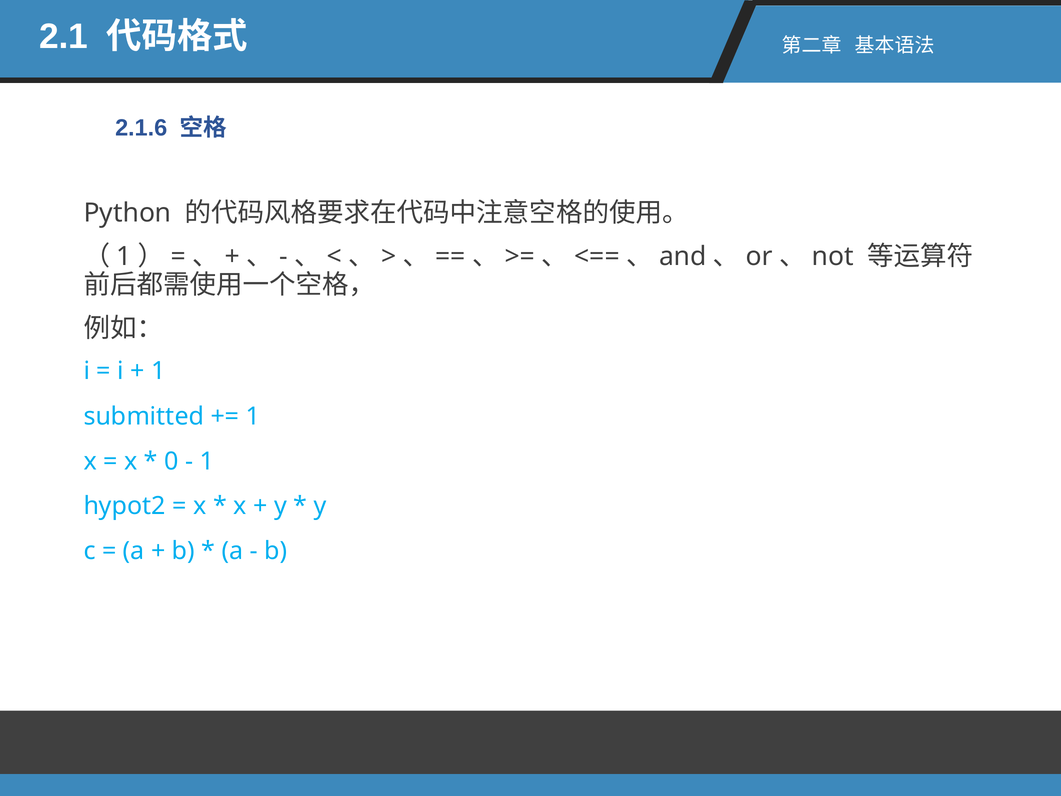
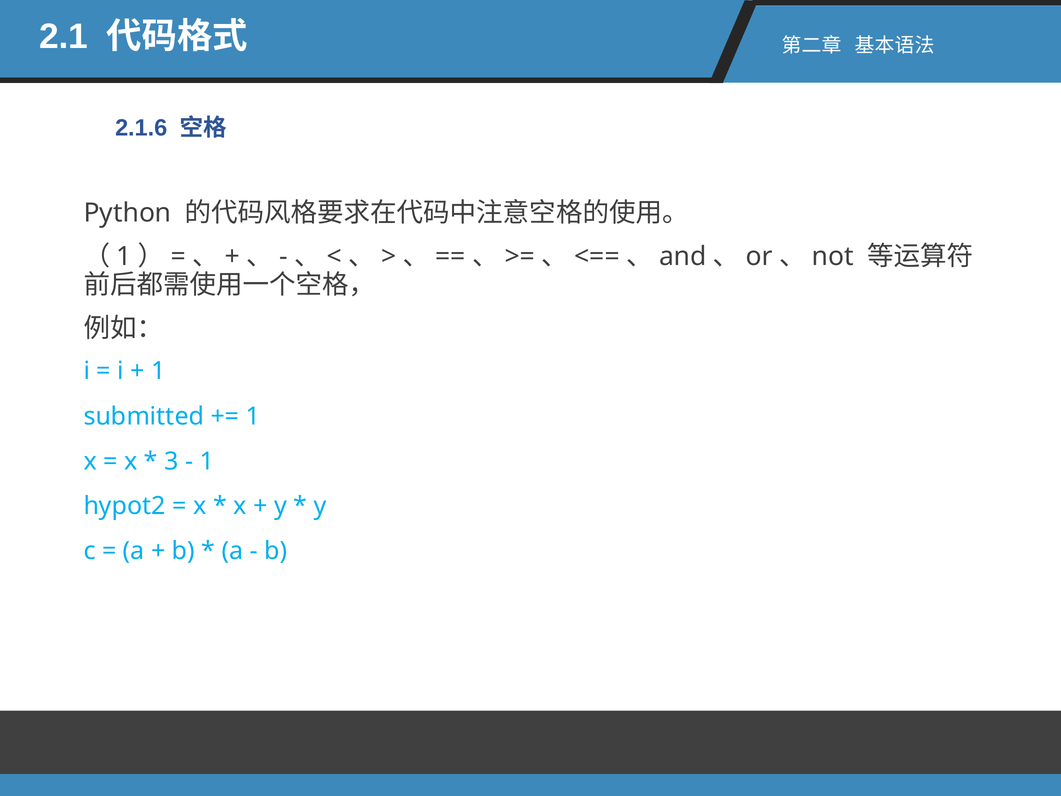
0: 0 -> 3
